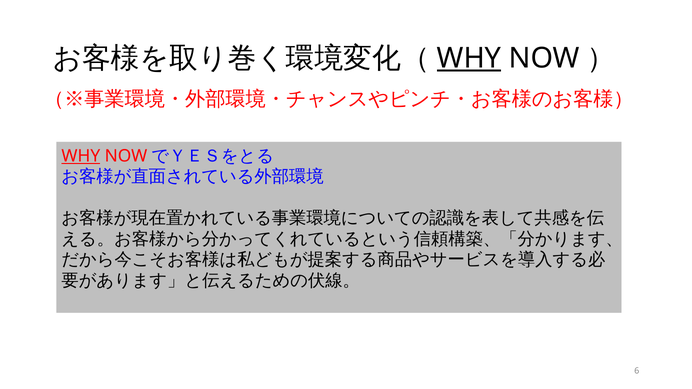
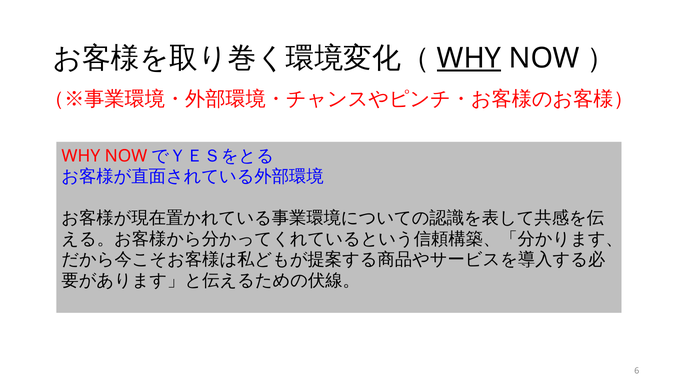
WHY at (81, 156) underline: present -> none
